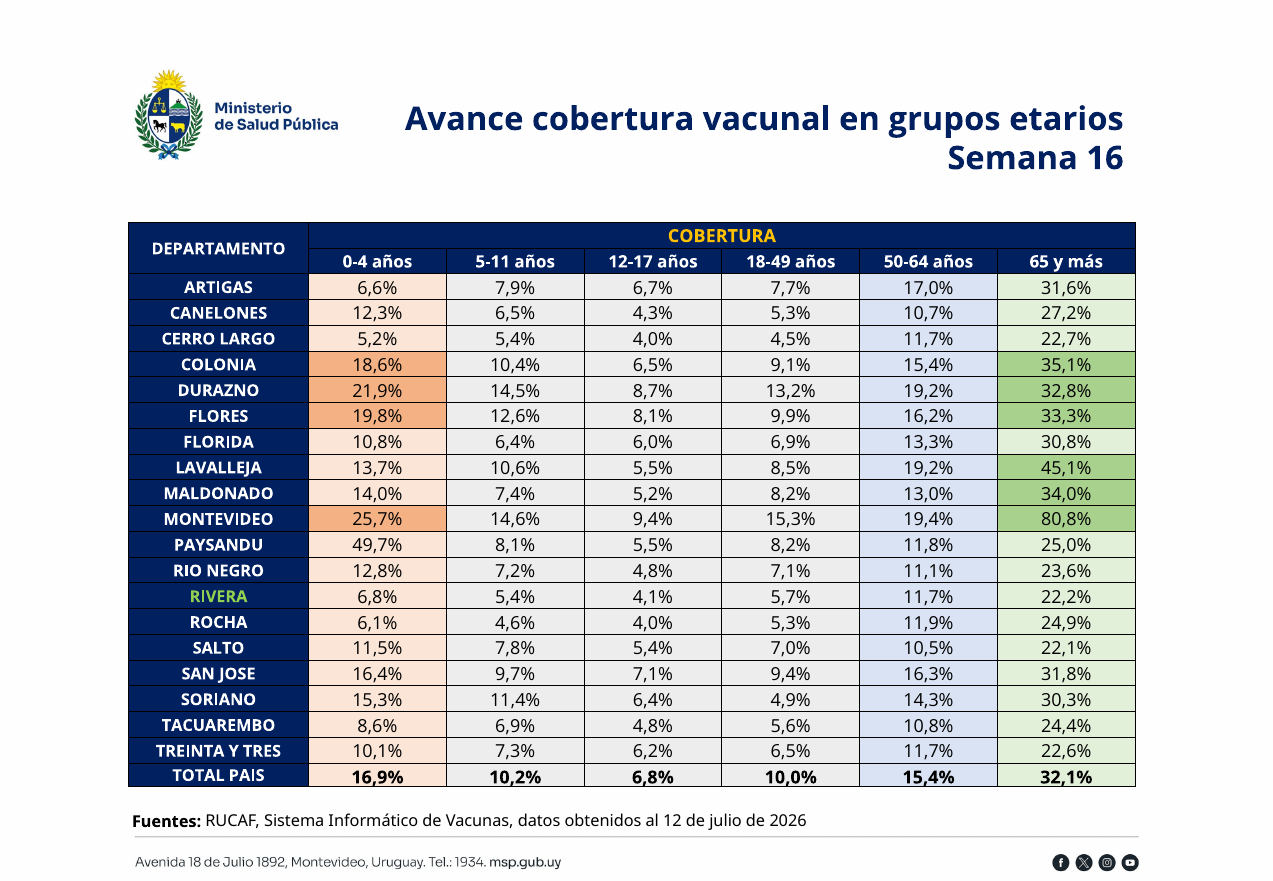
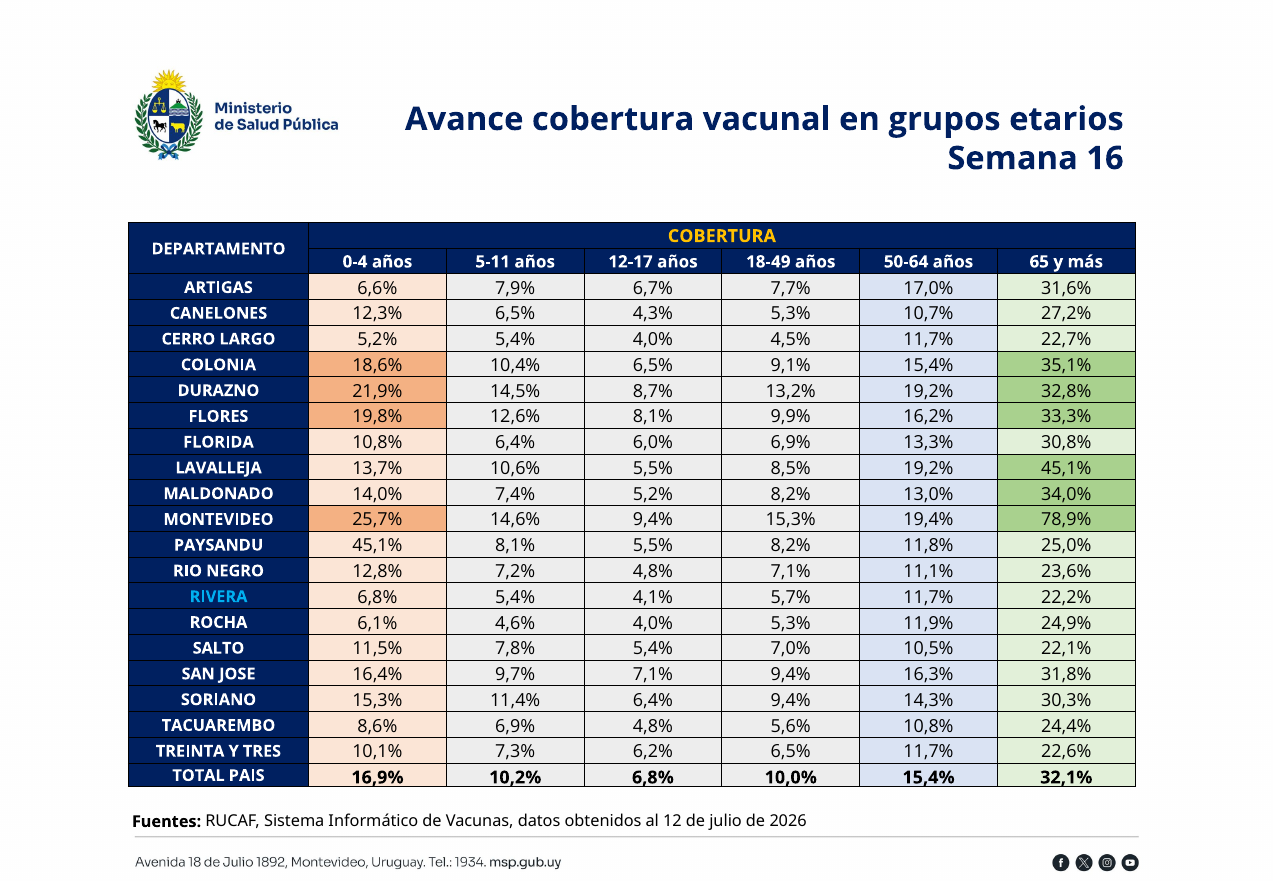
80,8%: 80,8% -> 78,9%
PAYSANDU 49,7%: 49,7% -> 45,1%
RIVERA colour: light green -> light blue
6,4% 4,9%: 4,9% -> 9,4%
